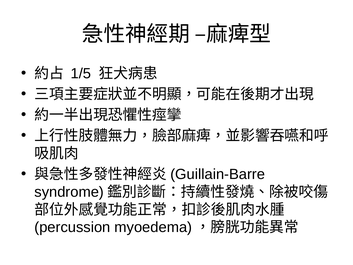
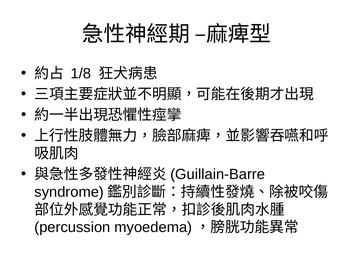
1/5: 1/5 -> 1/8
